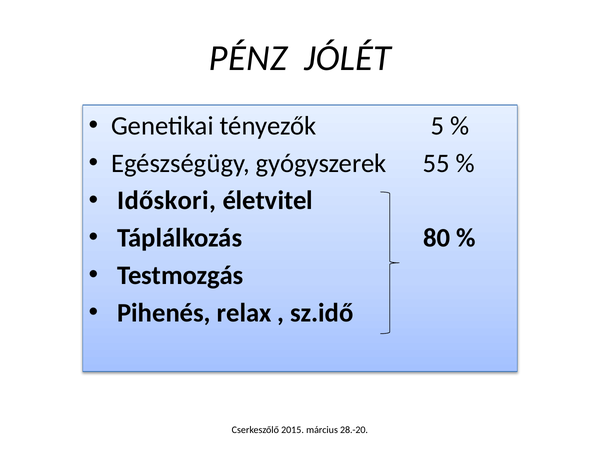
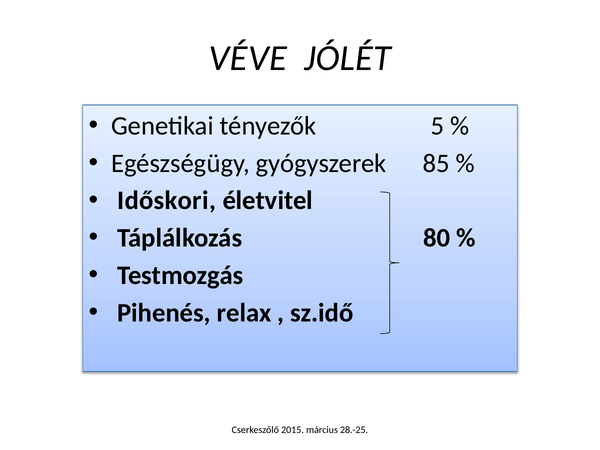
PÉNZ: PÉNZ -> VÉVE
55: 55 -> 85
28.-20: 28.-20 -> 28.-25
